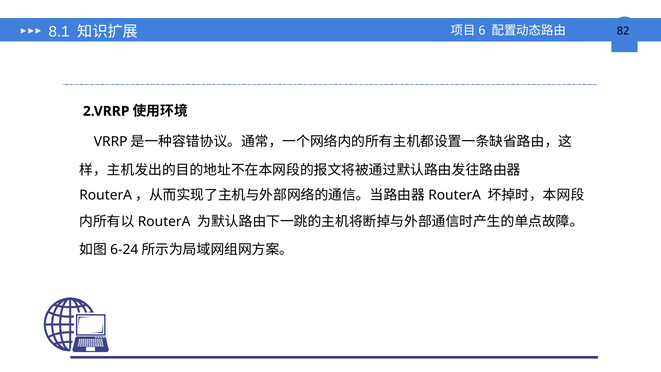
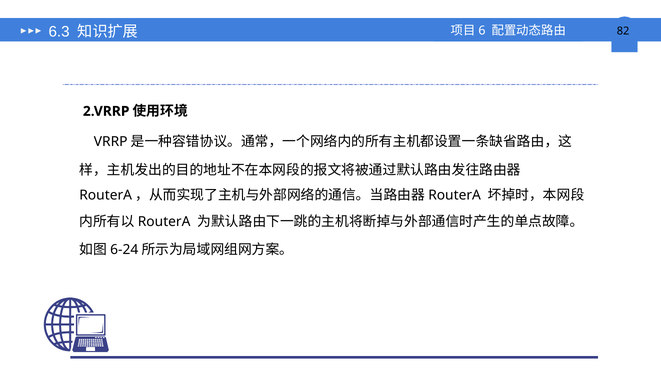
8.1: 8.1 -> 6.3
